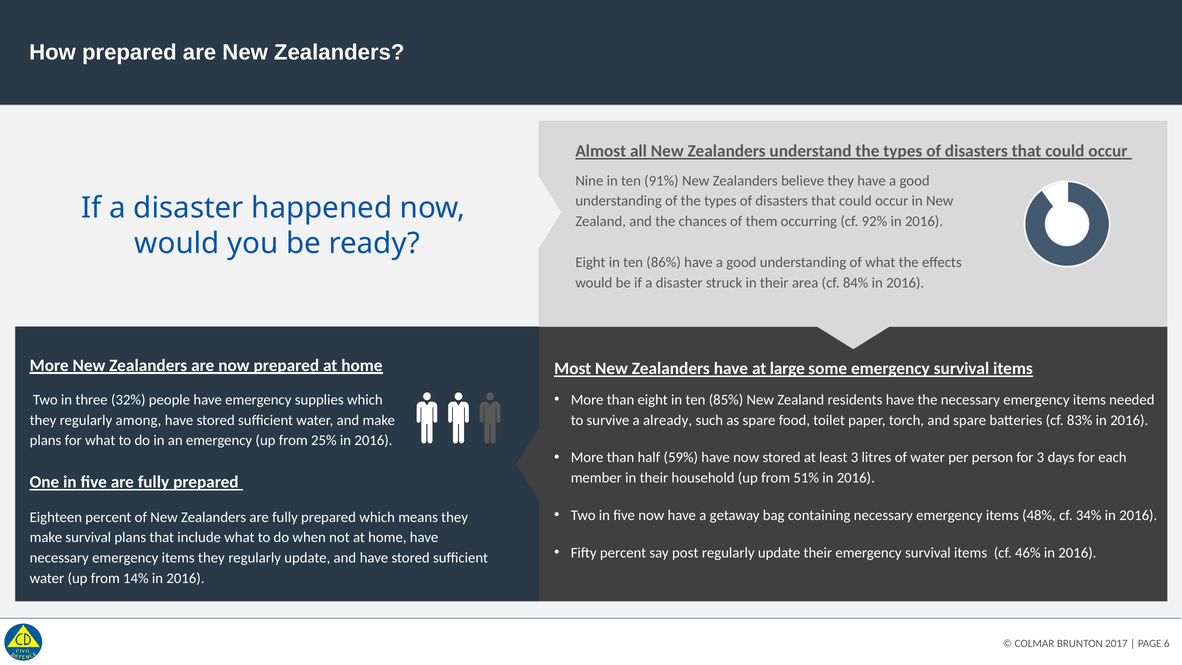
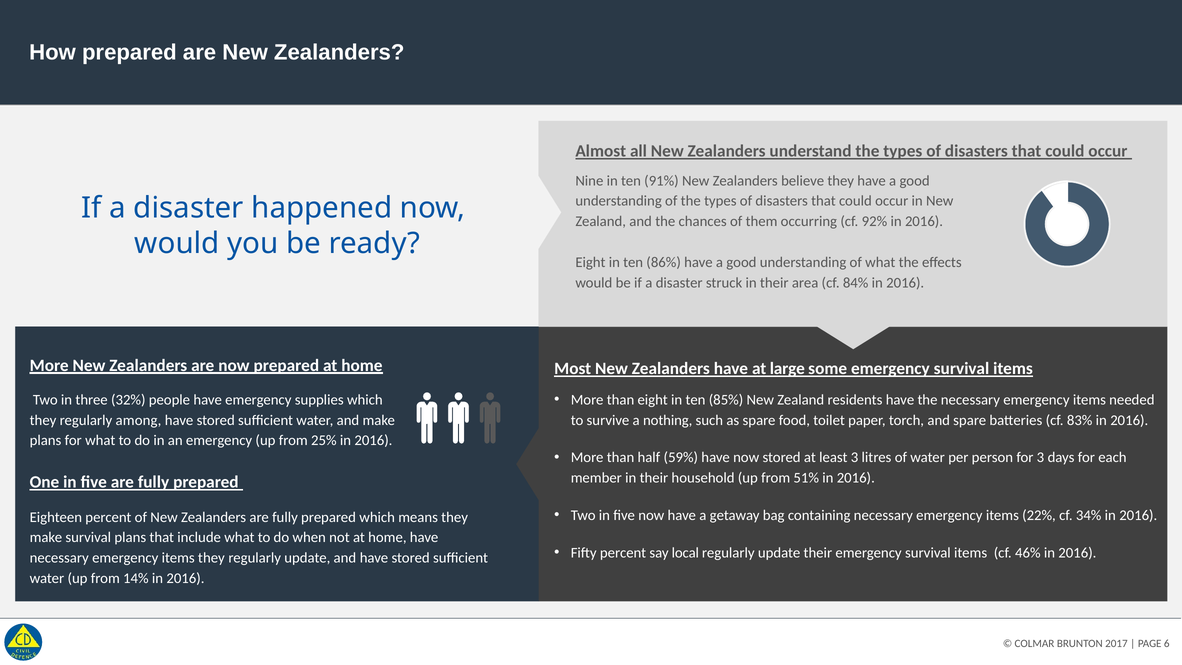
already: already -> nothing
48%: 48% -> 22%
post: post -> local
